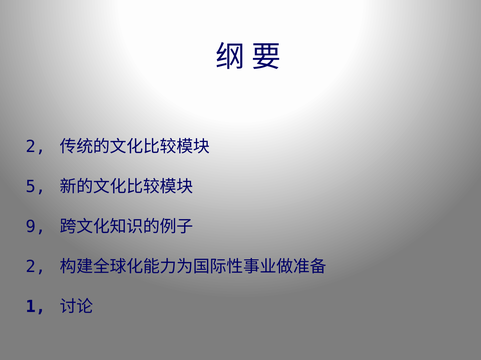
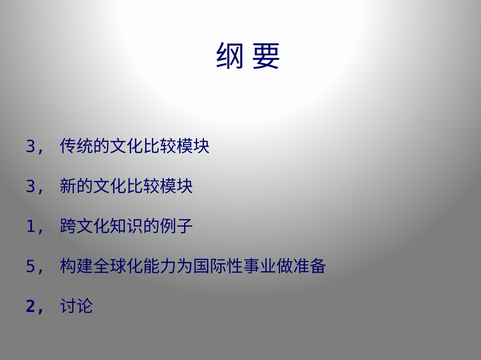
2 at (36, 147): 2 -> 3
5 at (36, 187): 5 -> 3
9: 9 -> 1
2 at (36, 267): 2 -> 5
1: 1 -> 2
